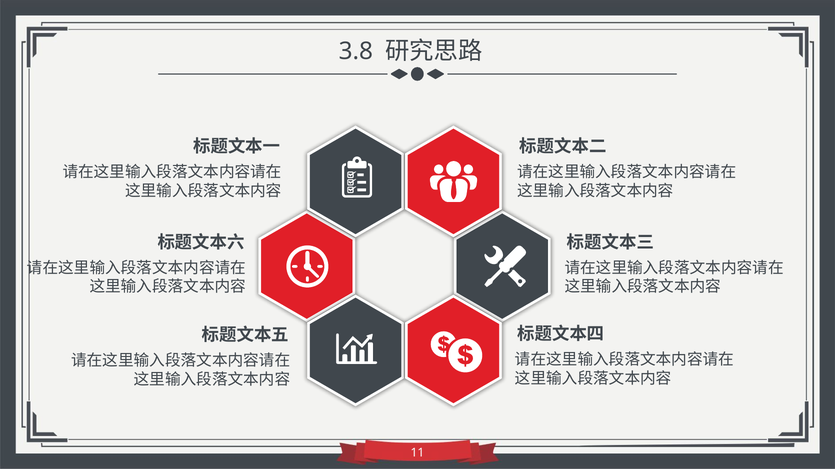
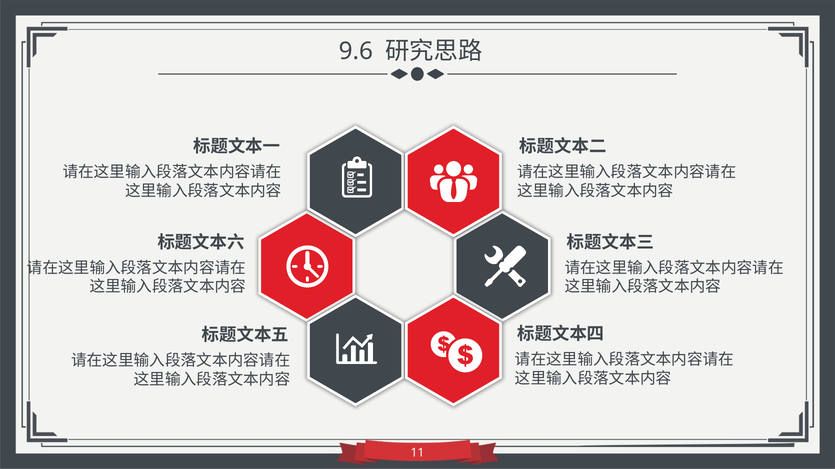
3.8: 3.8 -> 9.6
